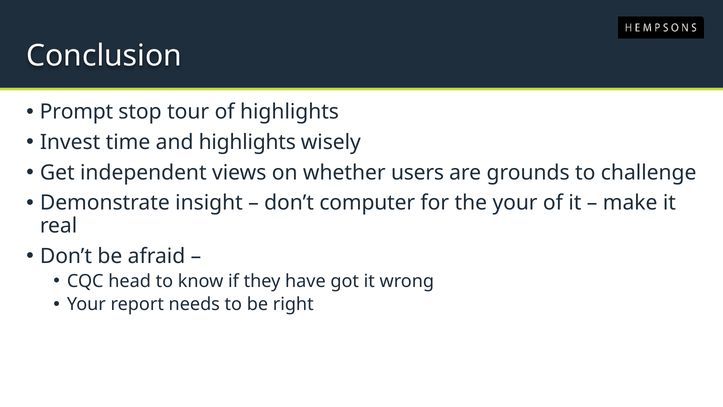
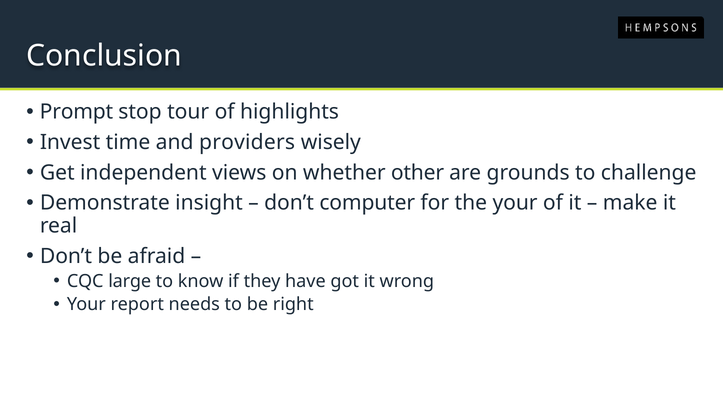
and highlights: highlights -> providers
users: users -> other
head: head -> large
